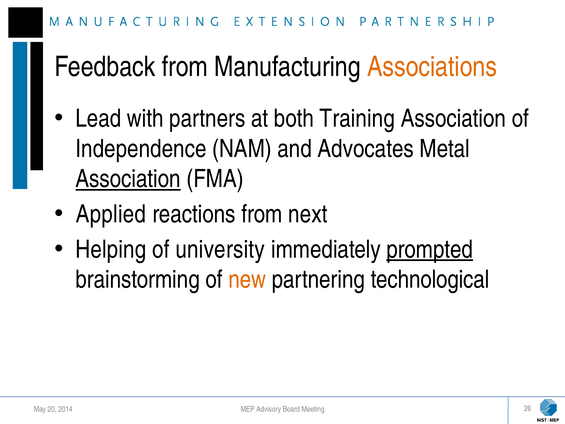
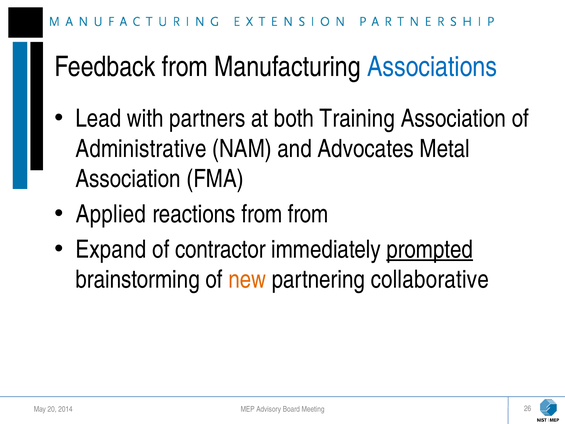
Associations colour: orange -> blue
Independence: Independence -> Administrative
Association at (128, 179) underline: present -> none
from next: next -> from
Helping: Helping -> Expand
university: university -> contractor
technological: technological -> collaborative
